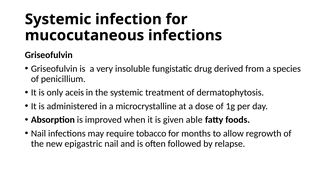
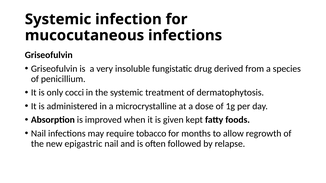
aceis: aceis -> cocci
able: able -> kept
